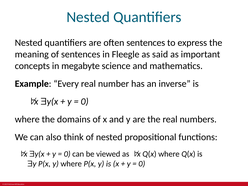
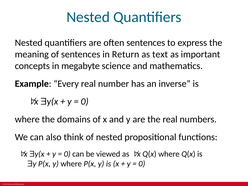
Fleegle: Fleegle -> Return
said: said -> text
